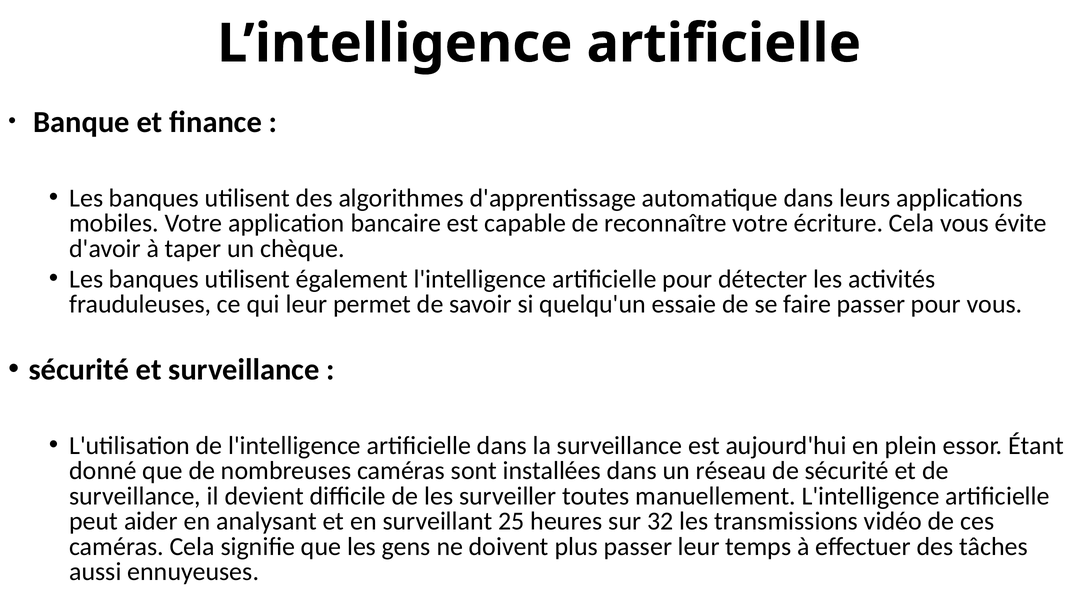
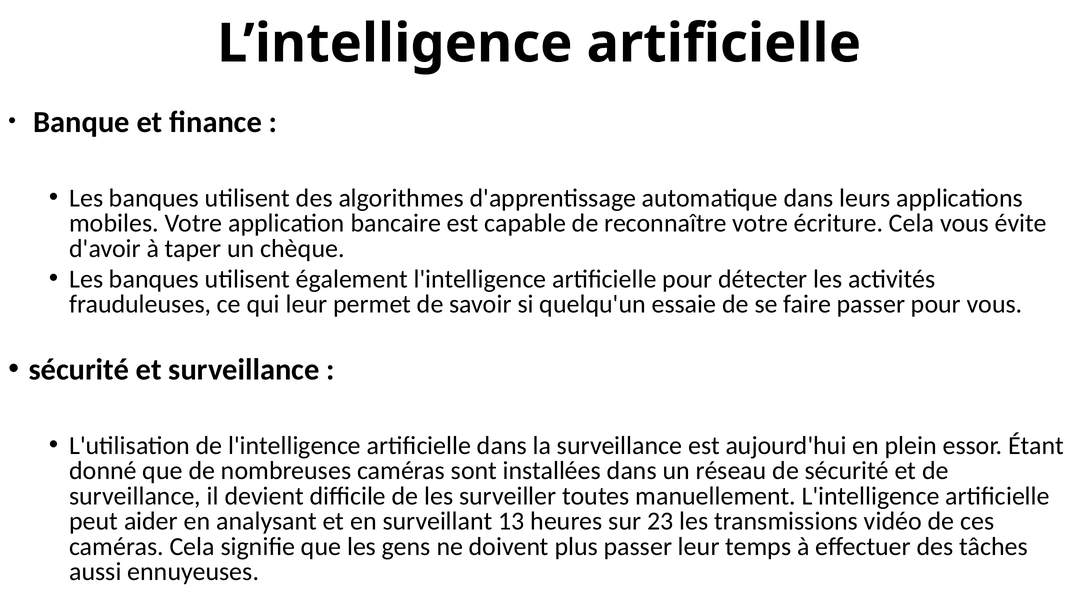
25: 25 -> 13
32: 32 -> 23
